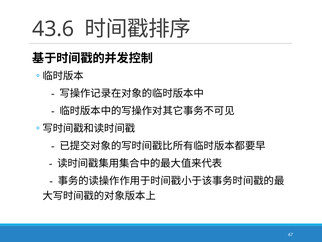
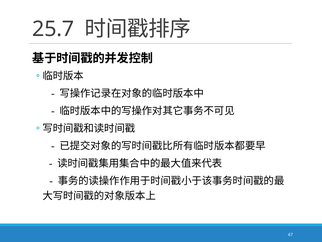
43.6: 43.6 -> 25.7
